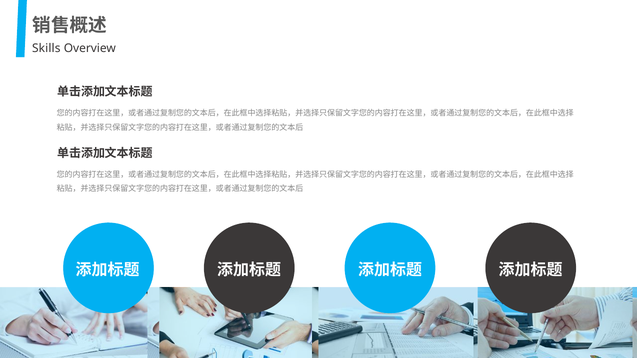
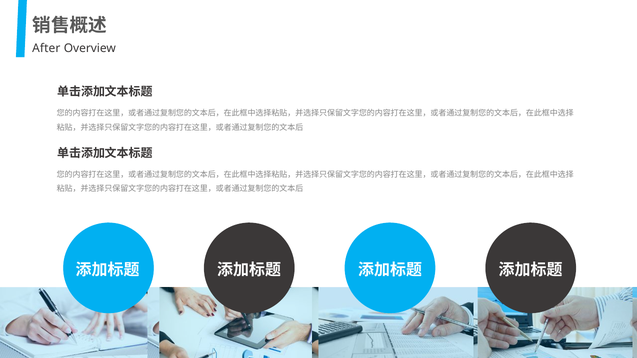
Skills: Skills -> After
